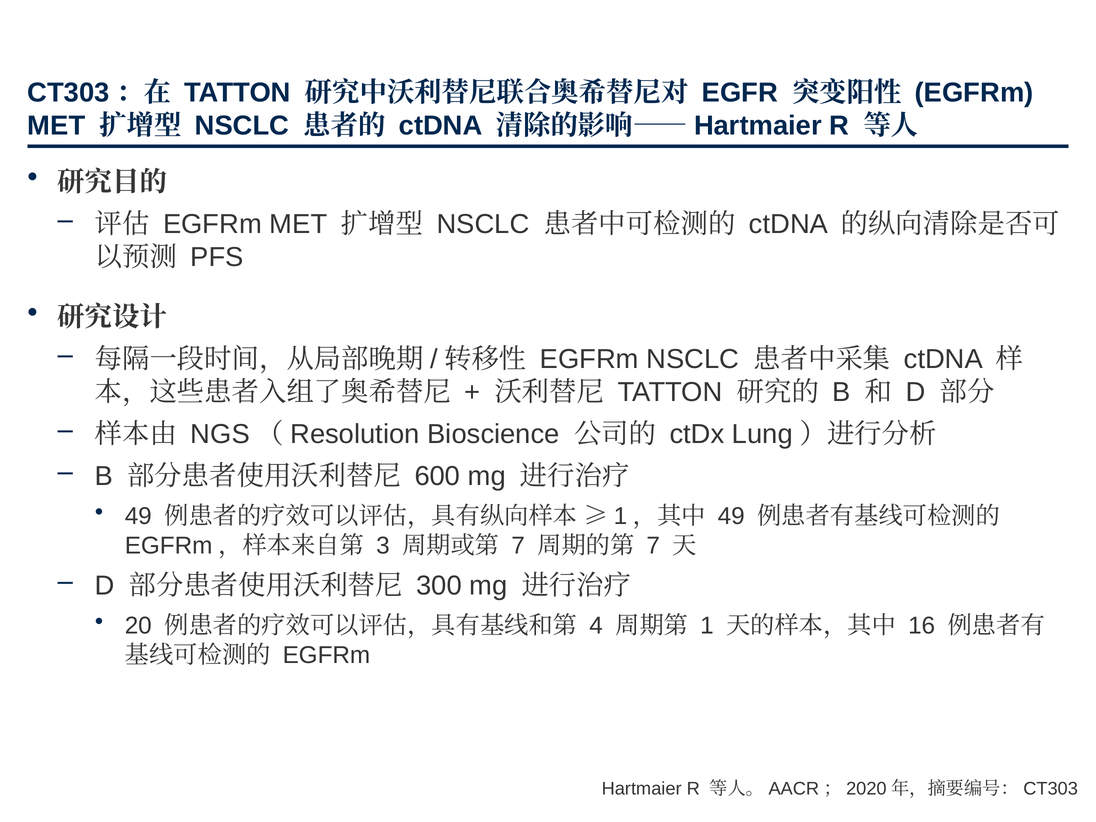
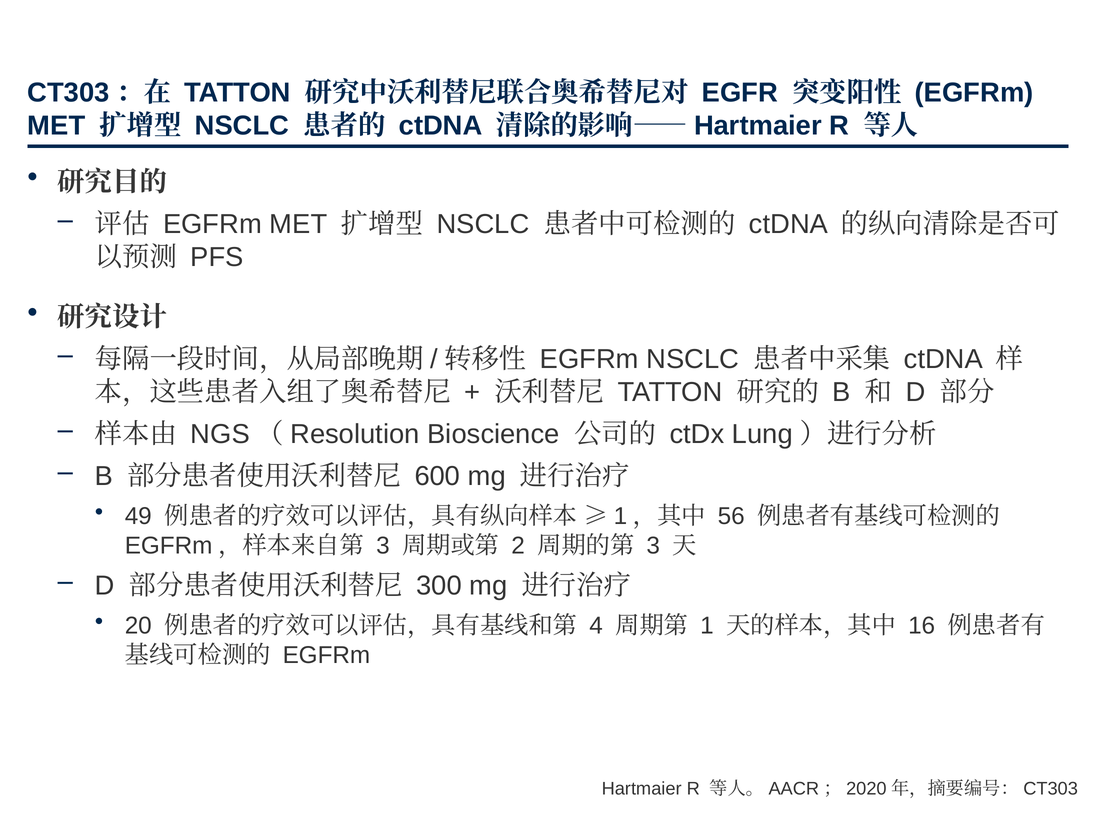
49 at (731, 516): 49 -> 56
7 at (518, 545): 7 -> 2
7 at (653, 545): 7 -> 3
